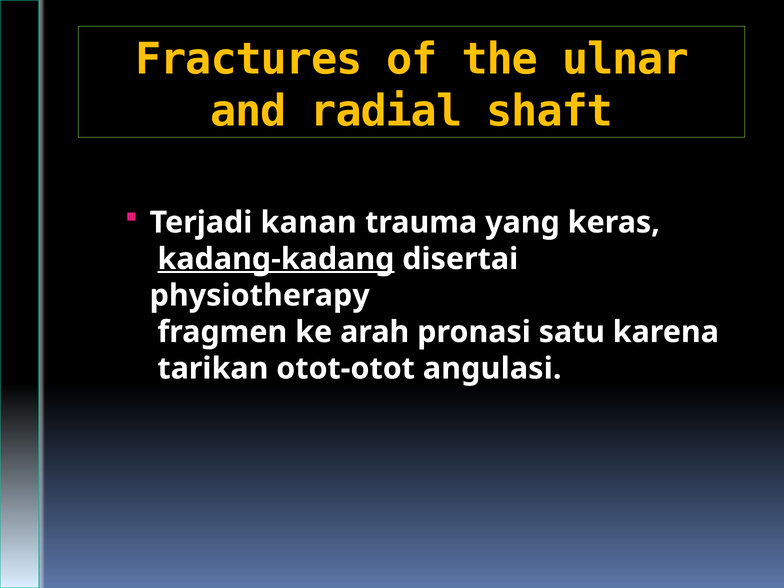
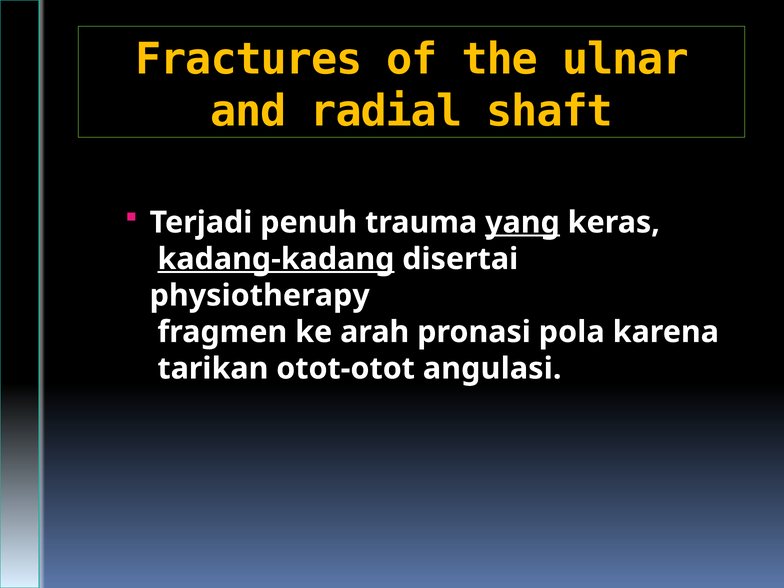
kanan: kanan -> penuh
yang underline: none -> present
satu: satu -> pola
